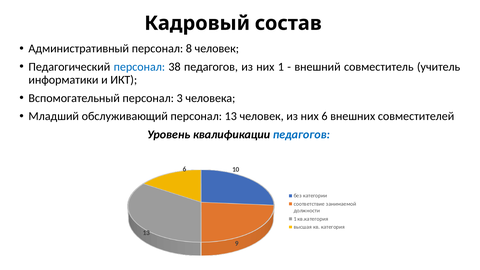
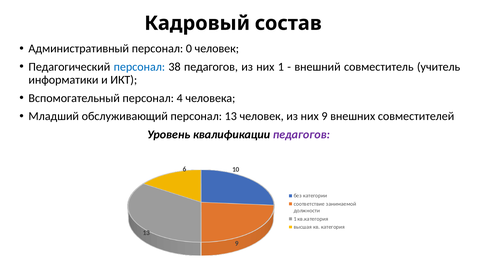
8: 8 -> 0
3: 3 -> 4
них 6: 6 -> 9
педагогов at (301, 135) colour: blue -> purple
